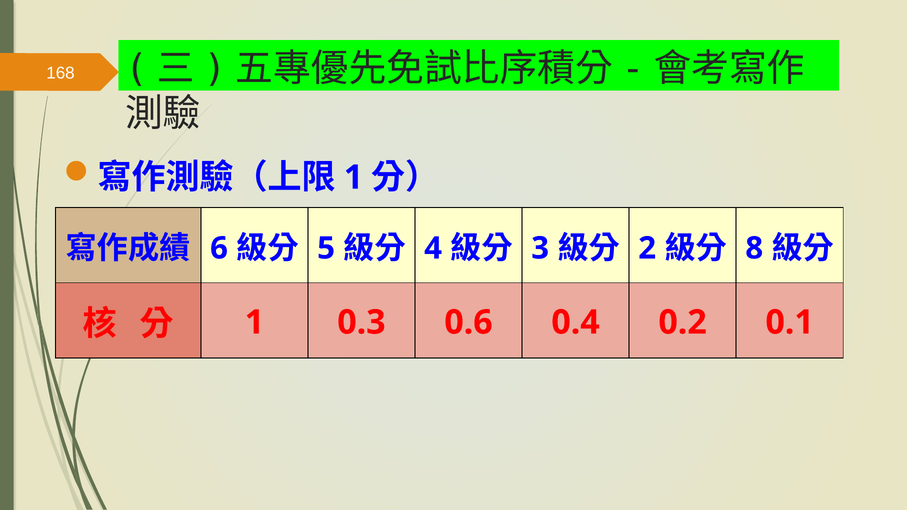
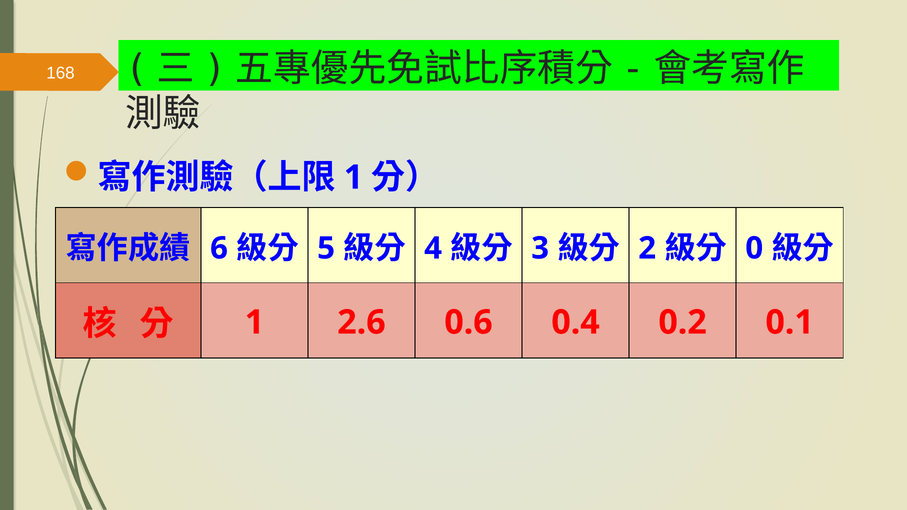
8: 8 -> 0
0.3: 0.3 -> 2.6
